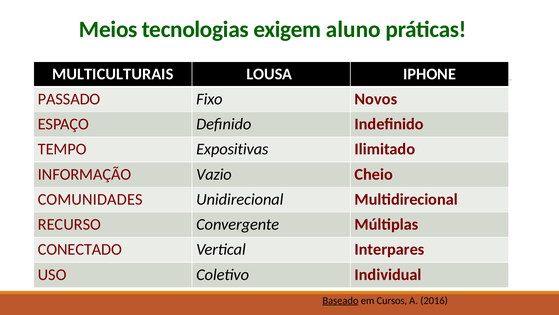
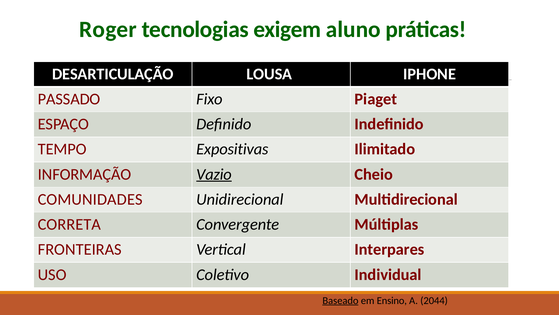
Meios: Meios -> Roger
MULTICULTURAIS: MULTICULTURAIS -> DESARTICULAÇÃO
Novos: Novos -> Piaget
Vazio underline: none -> present
RECURSO: RECURSO -> CORRETA
CONECTADO: CONECTADO -> FRONTEIRAS
Cursos: Cursos -> Ensino
2016: 2016 -> 2044
